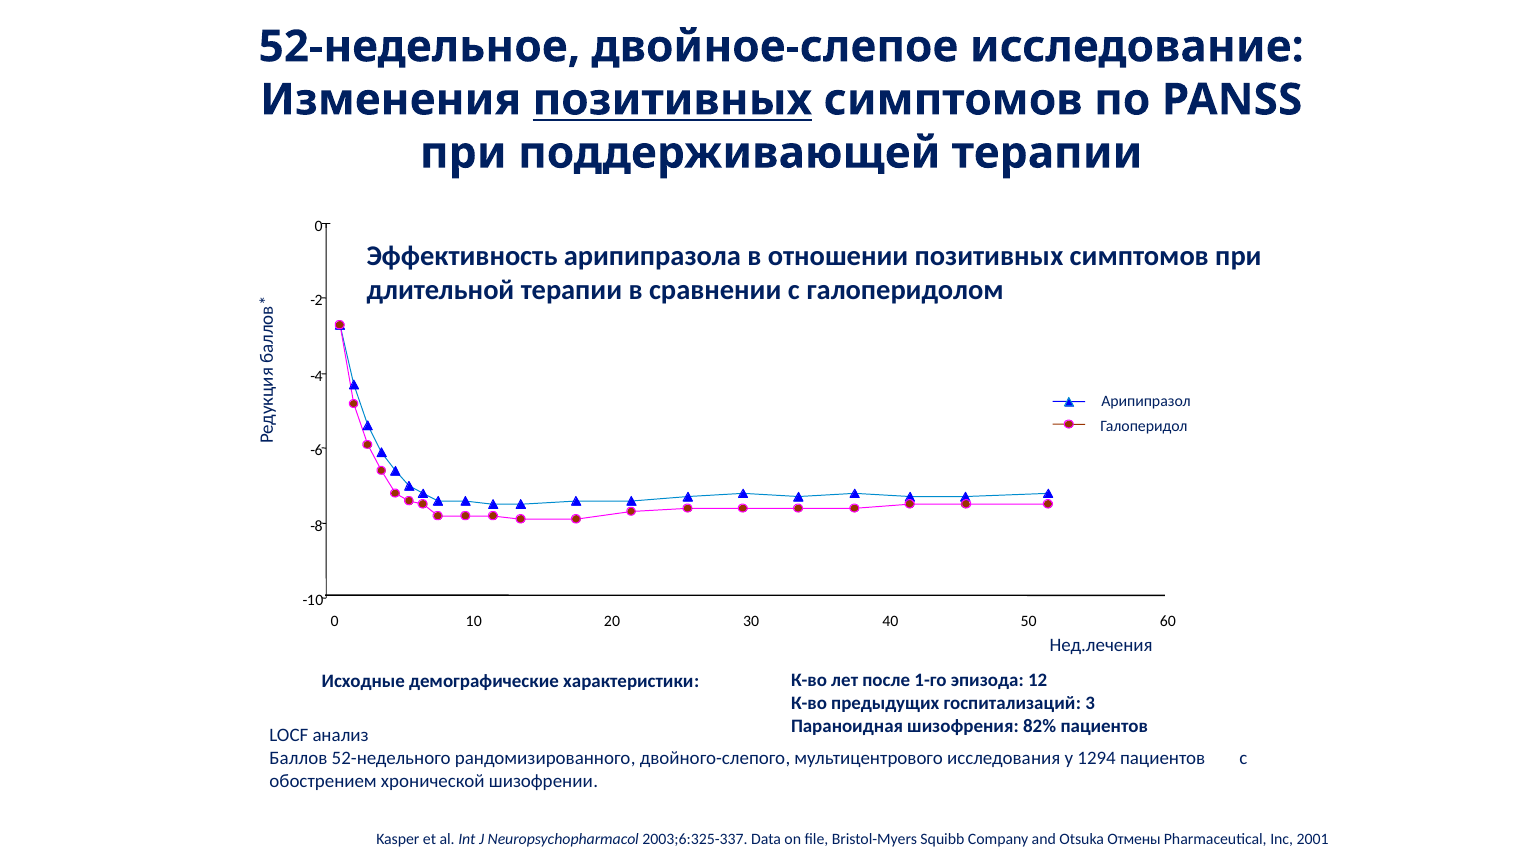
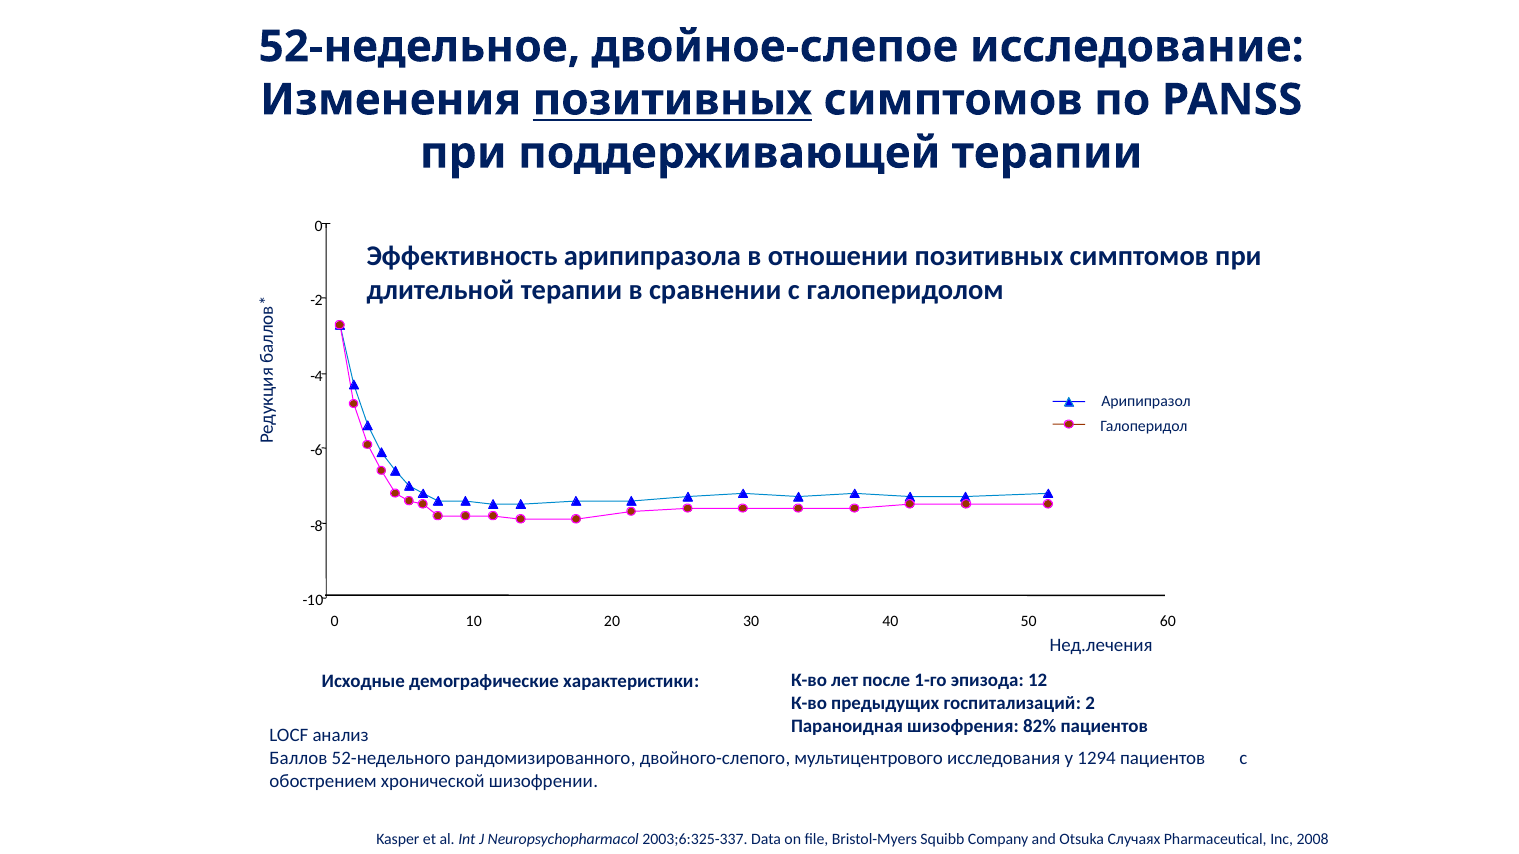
3: 3 -> 2
Отмены: Отмены -> Случаях
2001: 2001 -> 2008
